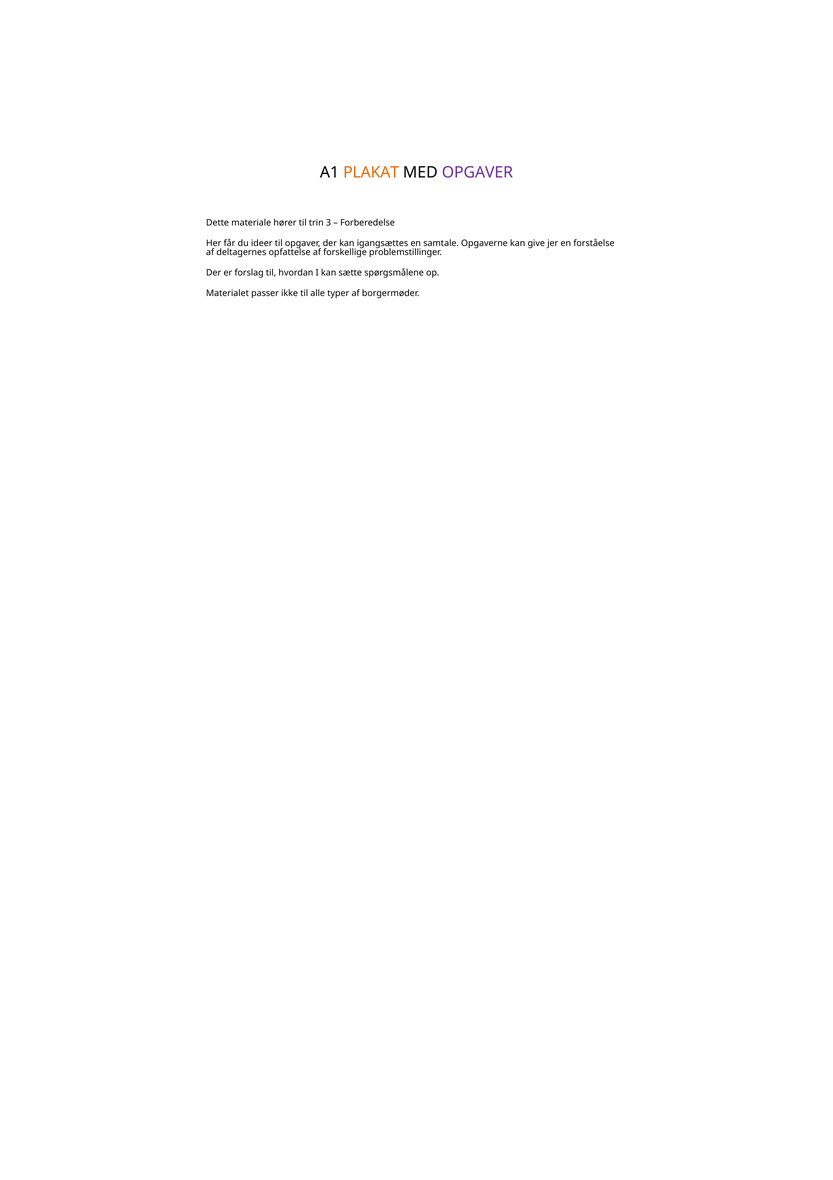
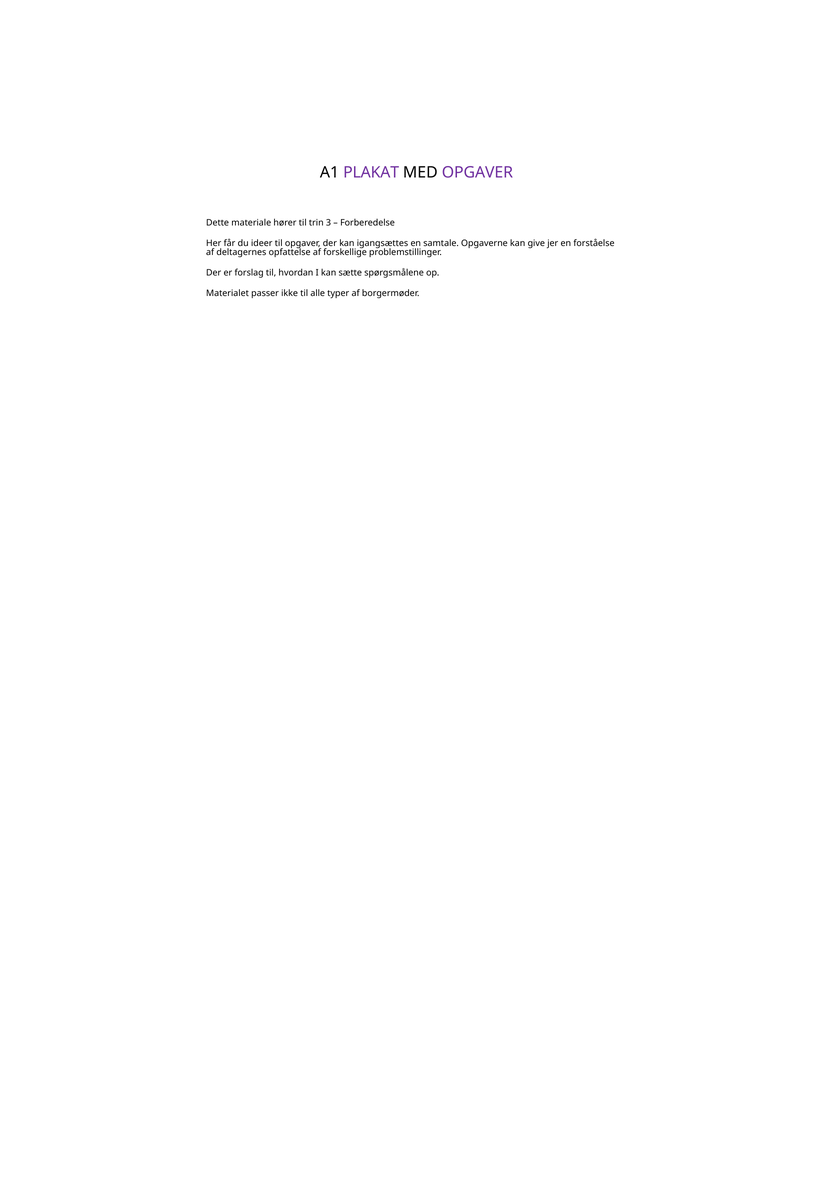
PLAKAT colour: orange -> purple
